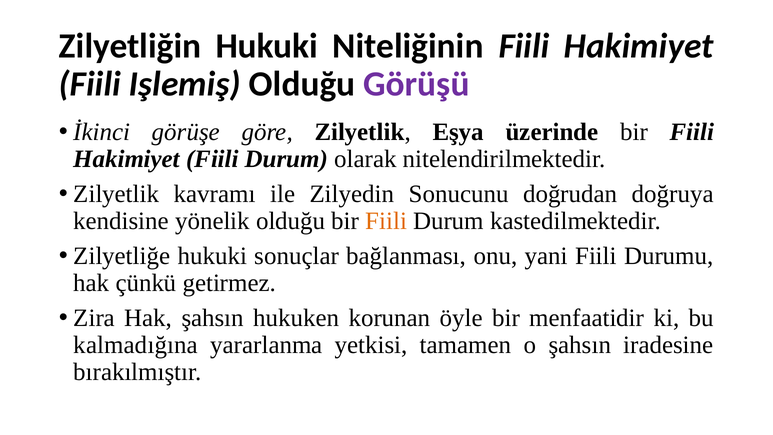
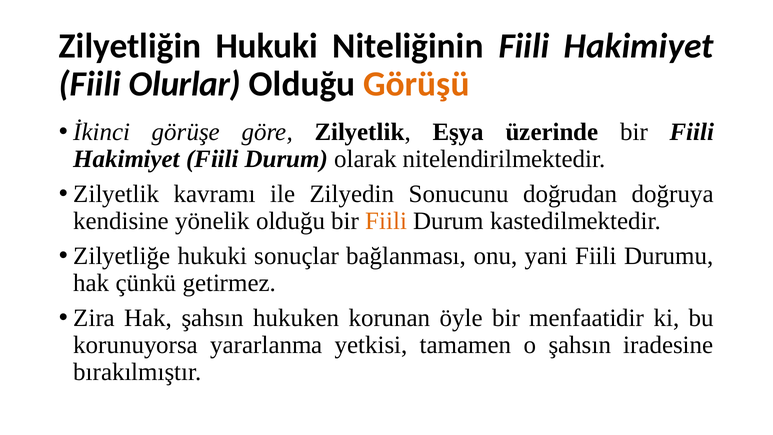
Işlemiş: Işlemiş -> Olurlar
Görüşü colour: purple -> orange
kalmadığına: kalmadığına -> korunuyorsa
